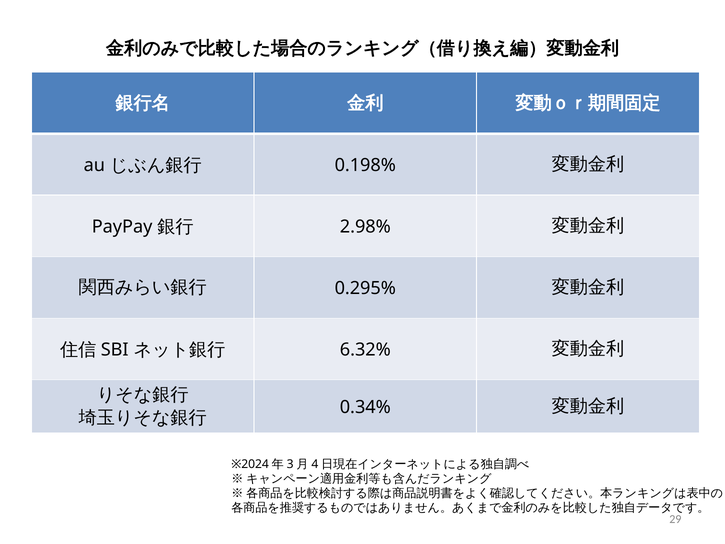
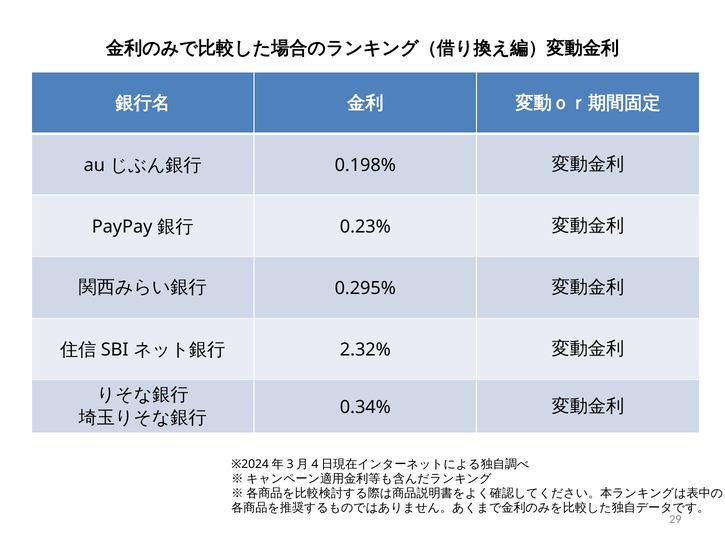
2.98%: 2.98% -> 0.23%
6.32%: 6.32% -> 2.32%
